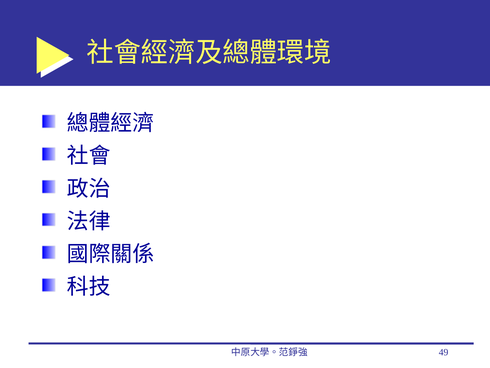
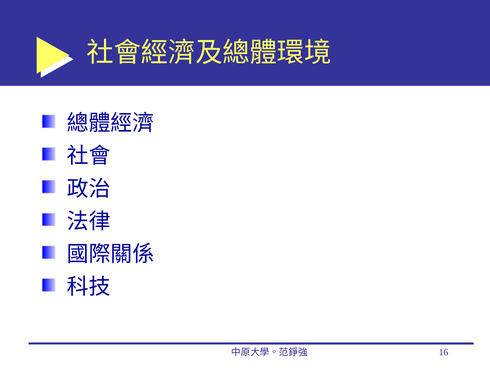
49: 49 -> 16
